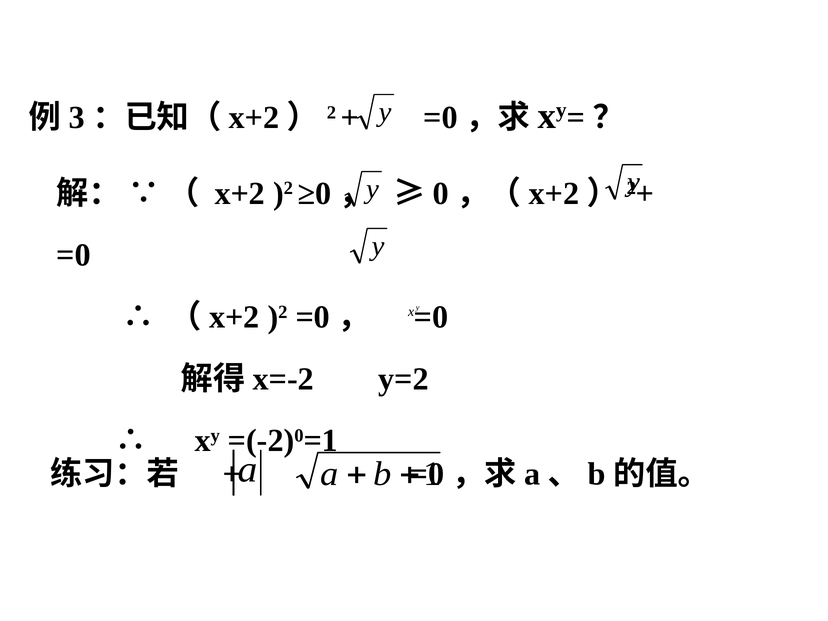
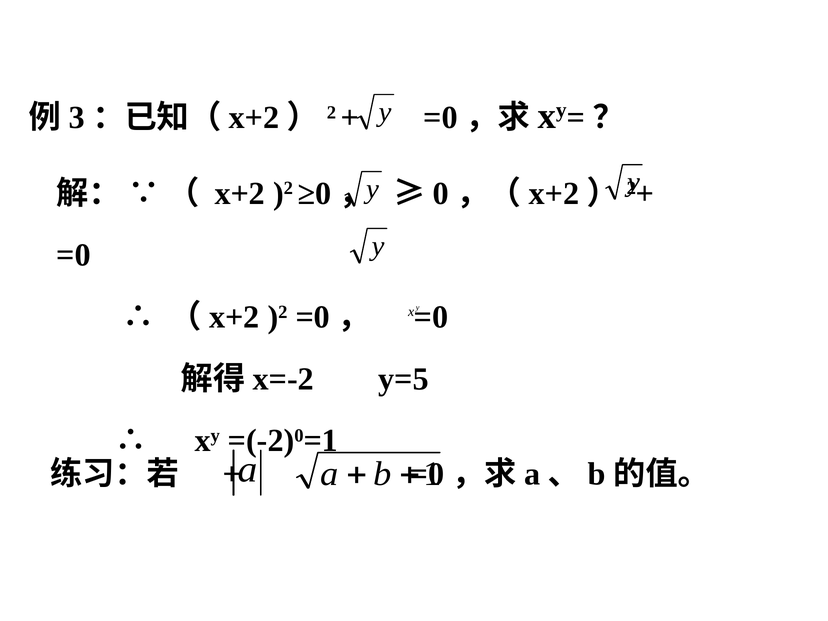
y=2: y=2 -> y=5
